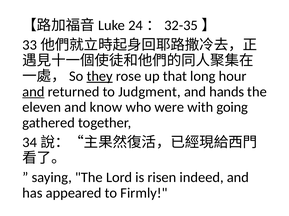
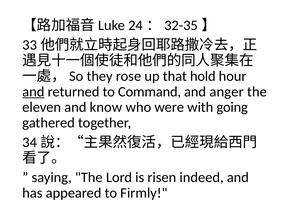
they underline: present -> none
long: long -> hold
Judgment: Judgment -> Command
hands: hands -> anger
